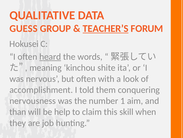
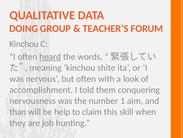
GUESS: GUESS -> DOING
TEACHER’S underline: present -> none
Hokusei at (24, 44): Hokusei -> Kinchou
